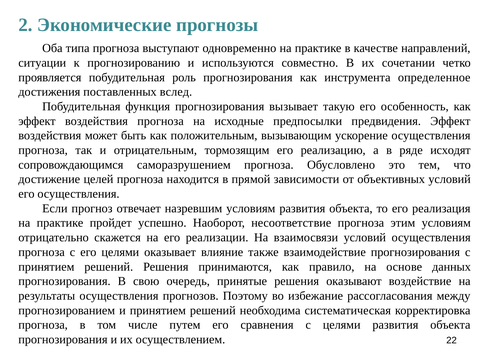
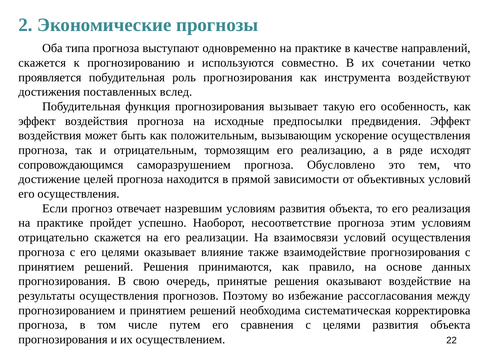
ситуации at (42, 63): ситуации -> скажется
определенное: определенное -> воздействуют
